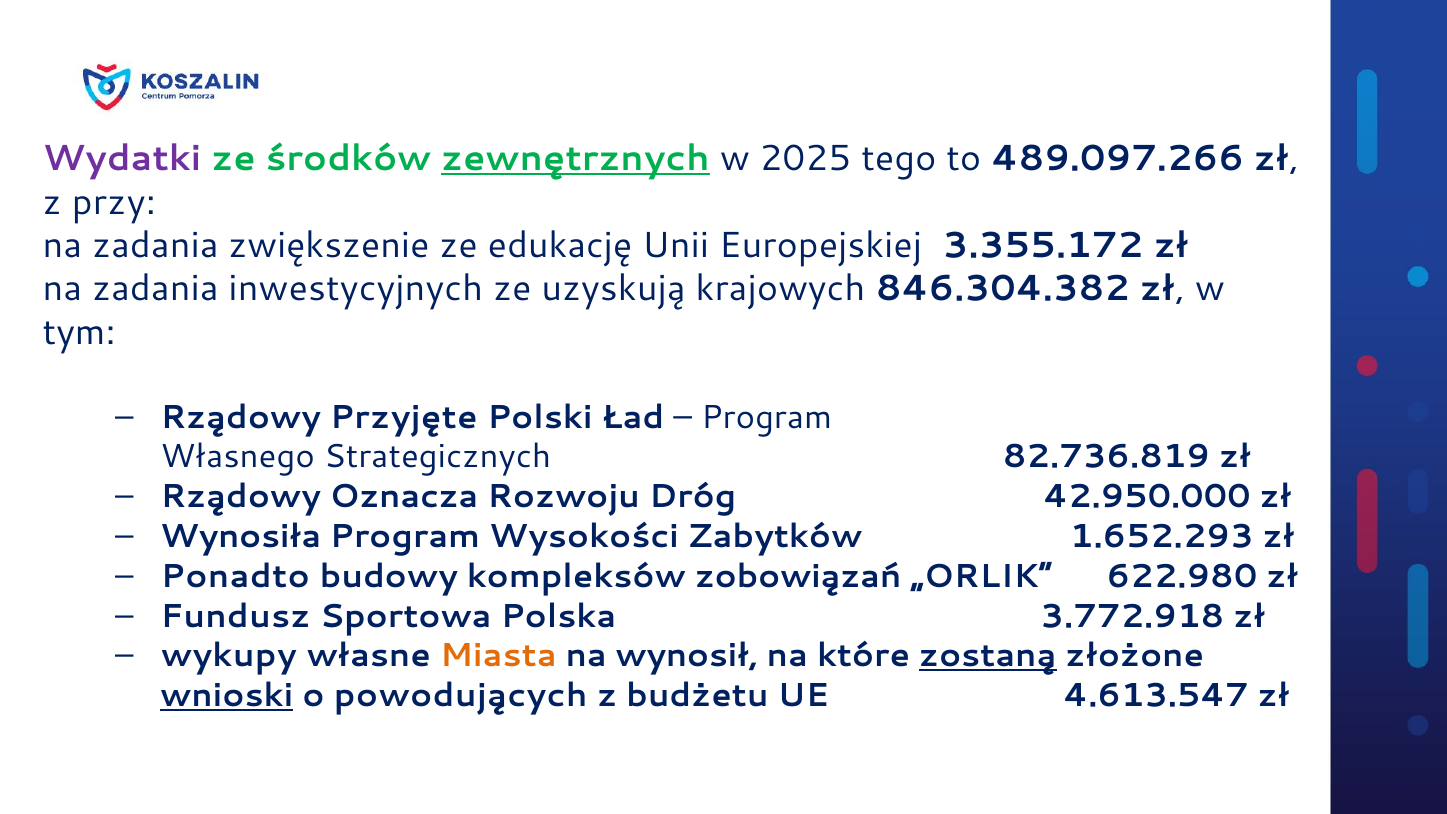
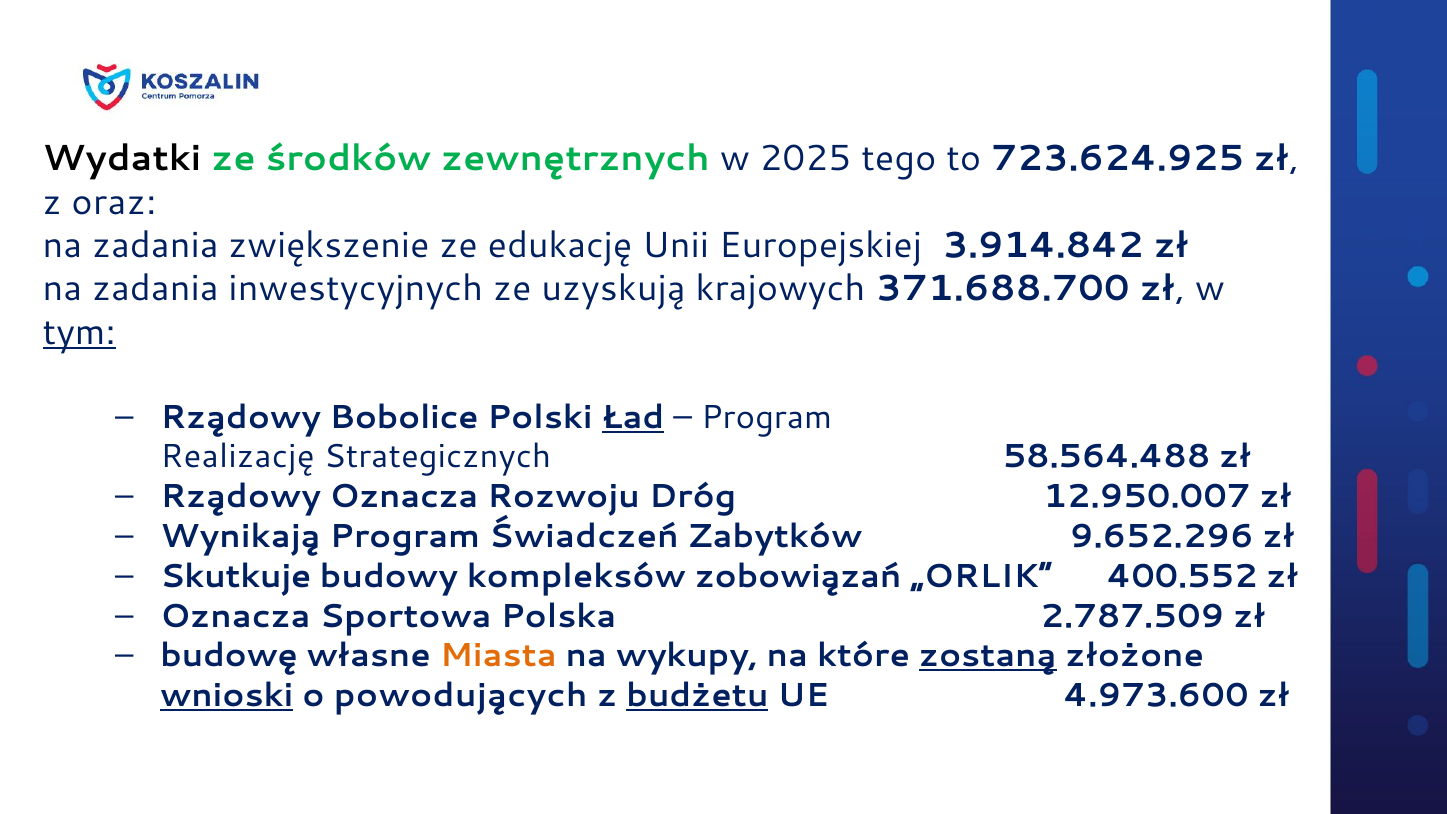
Wydatki colour: purple -> black
zewnętrznych underline: present -> none
489.097.266: 489.097.266 -> 723.624.925
przy: przy -> oraz
3.355.172: 3.355.172 -> 3.914.842
846.304.382: 846.304.382 -> 371.688.700
tym underline: none -> present
Przyjęte: Przyjęte -> Bobolice
Ład underline: none -> present
Własnego: Własnego -> Realizację
82.736.819: 82.736.819 -> 58.564.488
42.950.000: 42.950.000 -> 12.950.007
Wynosiła: Wynosiła -> Wynikają
Wysokości: Wysokości -> Świadczeń
1.652.293: 1.652.293 -> 9.652.296
Ponadto: Ponadto -> Skutkuje
622.980: 622.980 -> 400.552
Fundusz at (235, 616): Fundusz -> Oznacza
3.772.918: 3.772.918 -> 2.787.509
wykupy: wykupy -> budowę
wynosił: wynosił -> wykupy
budżetu underline: none -> present
4.613.547: 4.613.547 -> 4.973.600
